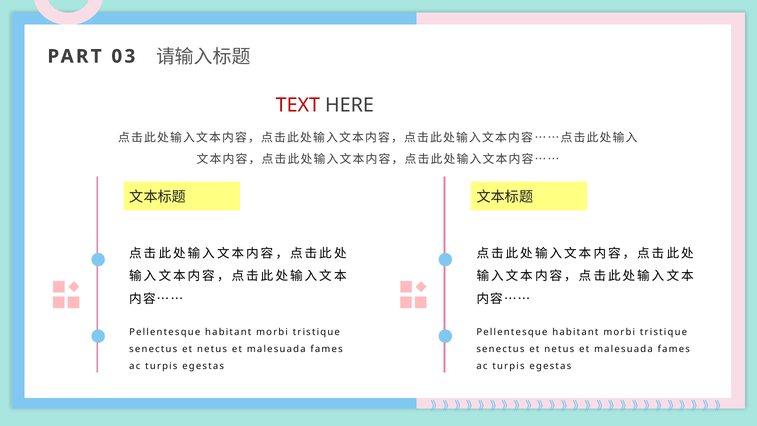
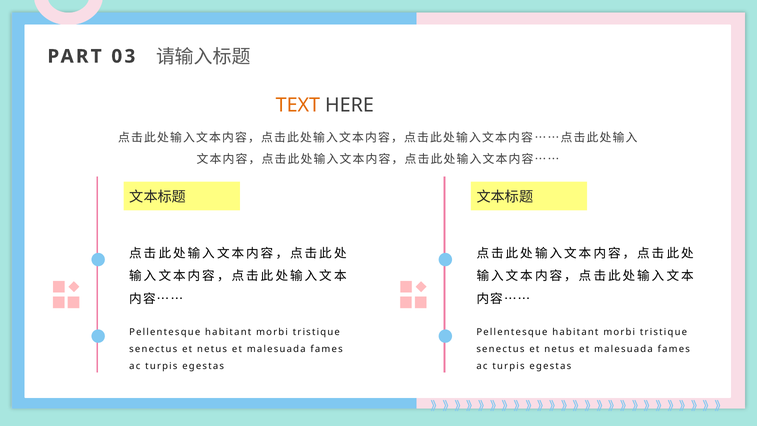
TEXT colour: red -> orange
